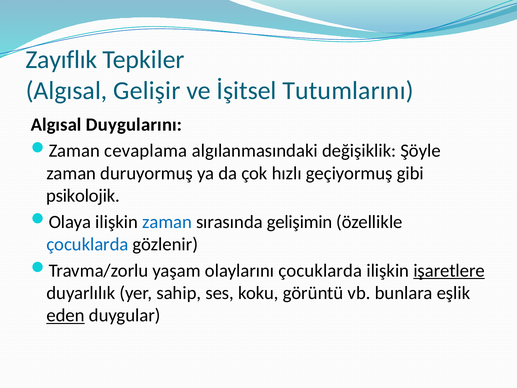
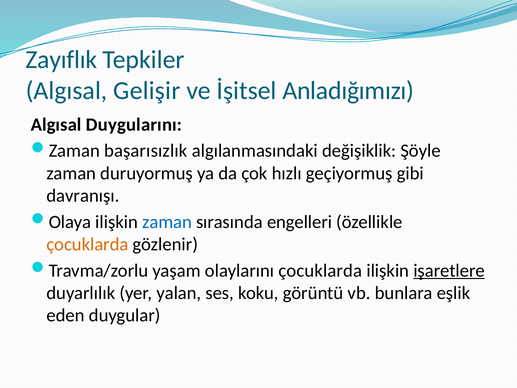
Tutumlarını: Tutumlarını -> Anladığımızı
cevaplama: cevaplama -> başarısızlık
psikolojik: psikolojik -> davranışı
gelişimin: gelişimin -> engelleri
çocuklarda at (87, 244) colour: blue -> orange
sahip: sahip -> yalan
eden underline: present -> none
